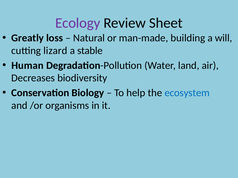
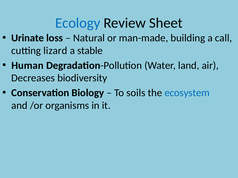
Ecology colour: purple -> blue
Greatly: Greatly -> Urinate
will: will -> call
help: help -> soils
